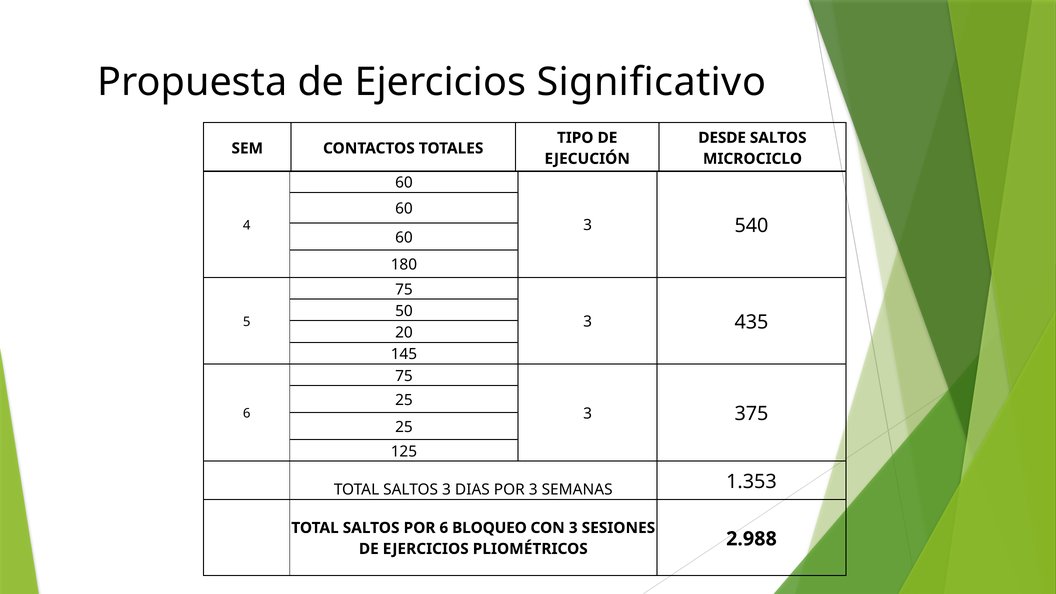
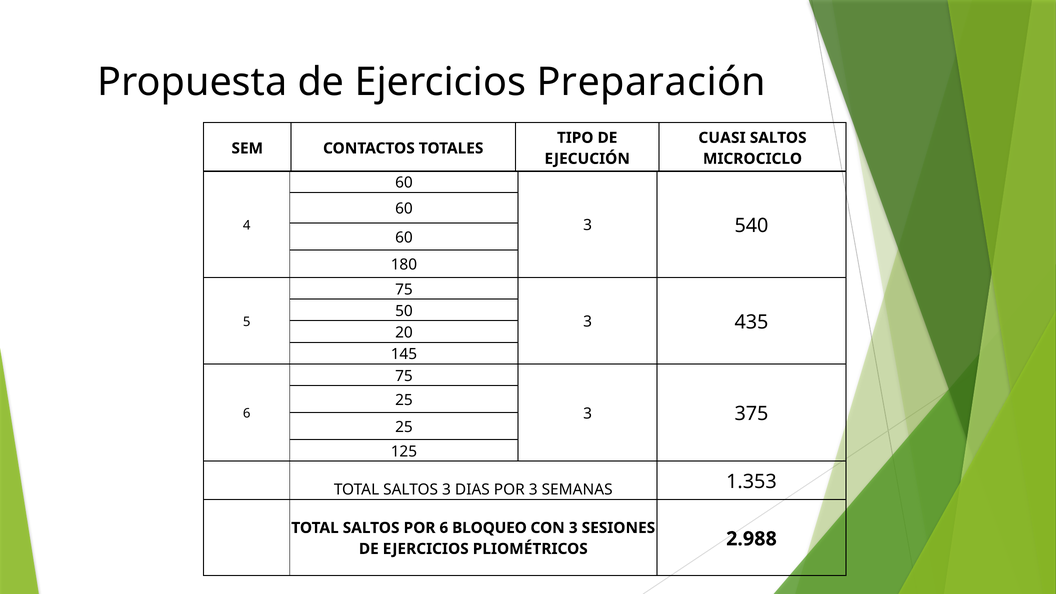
Significativo: Significativo -> Preparación
DESDE: DESDE -> CUASI
